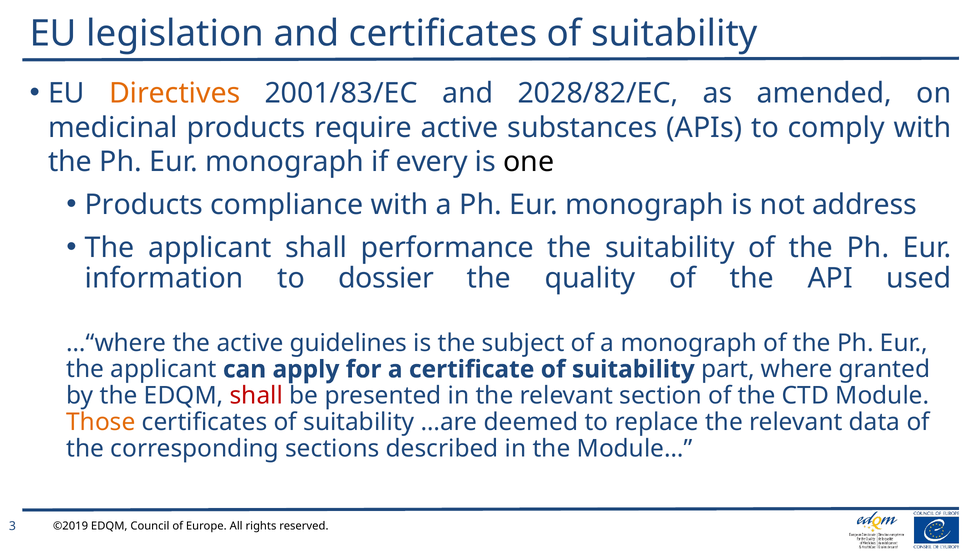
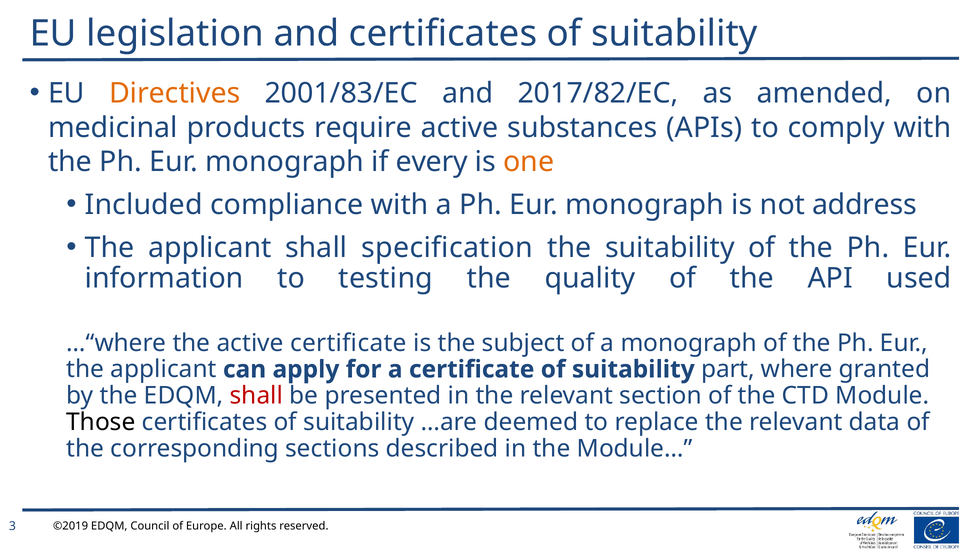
2028/82/EC: 2028/82/EC -> 2017/82/EC
one colour: black -> orange
Products at (144, 205): Products -> Included
performance: performance -> specification
dossier: dossier -> testing
active guidelines: guidelines -> certificate
Those colour: orange -> black
